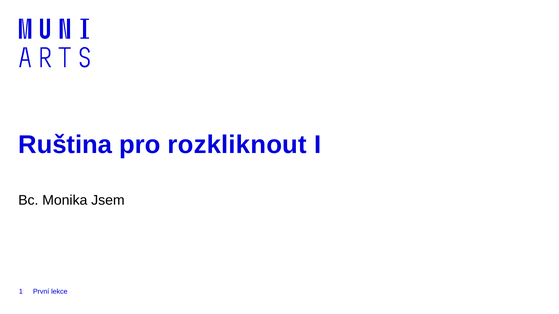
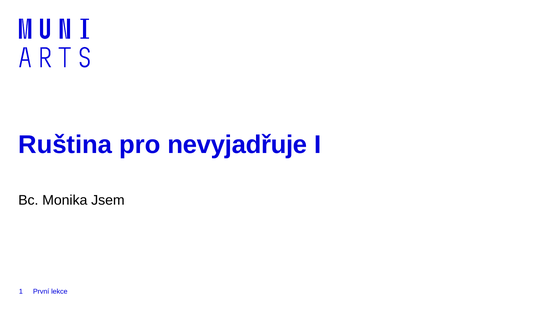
rozkliknout: rozkliknout -> nevyjadřuje
